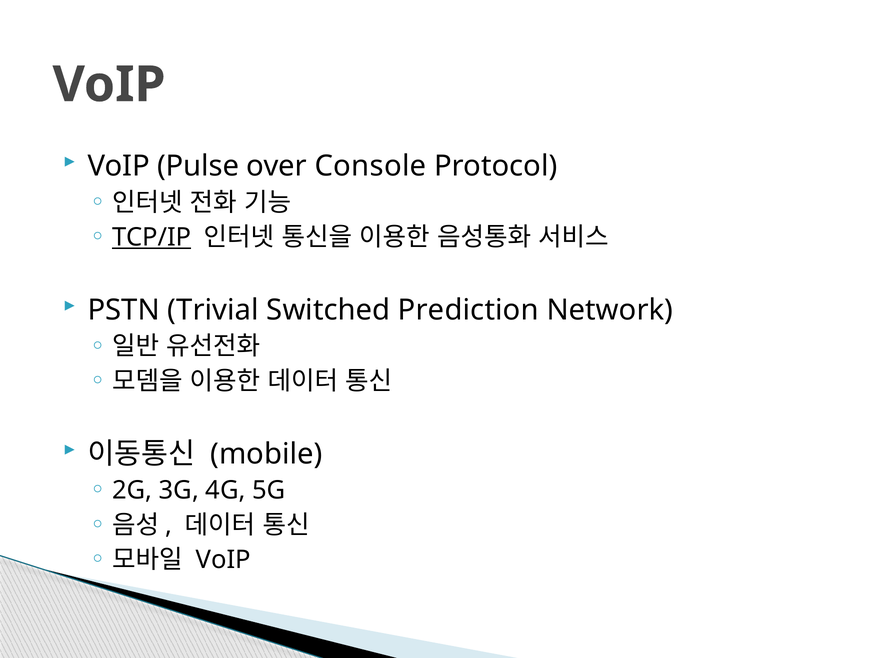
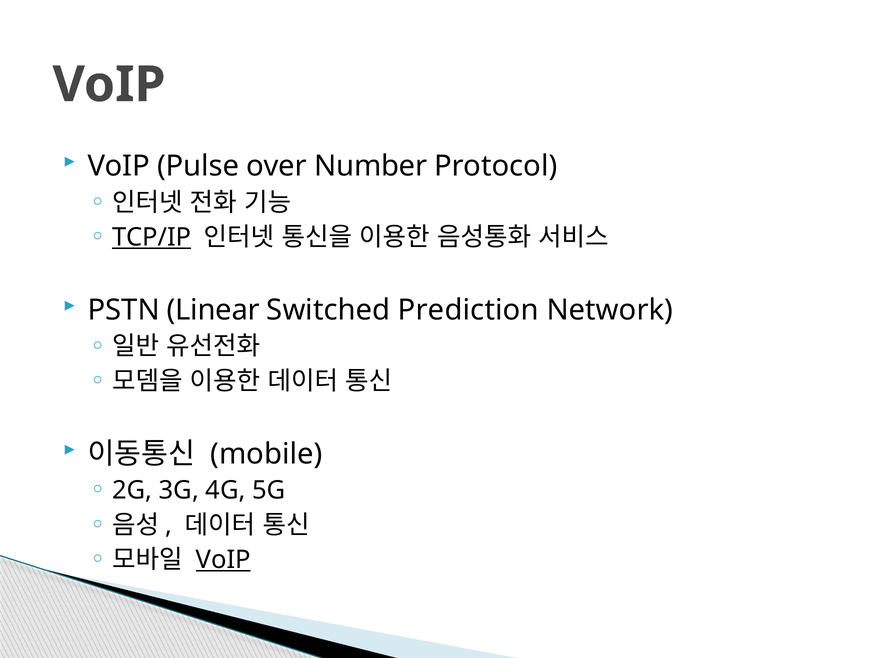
Console: Console -> Number
Trivial: Trivial -> Linear
VoIP at (223, 560) underline: none -> present
